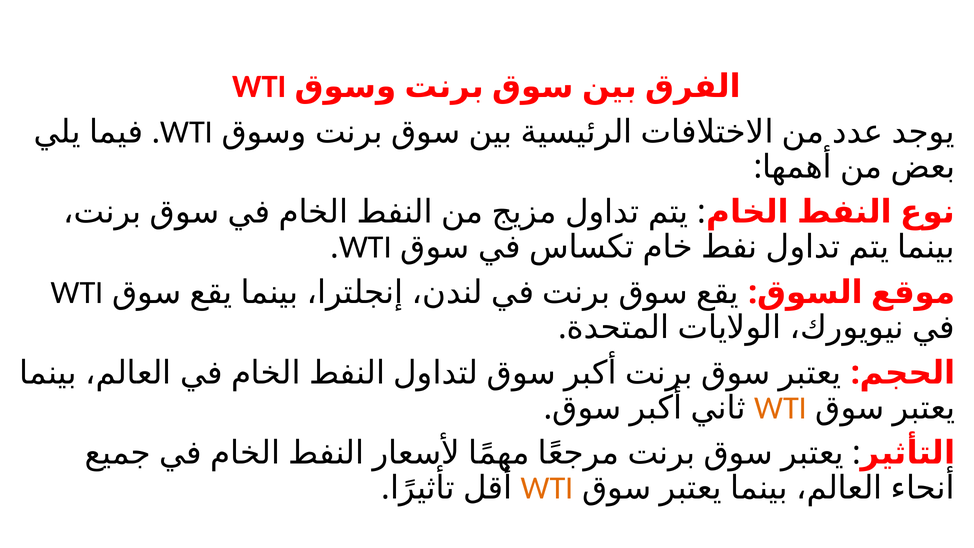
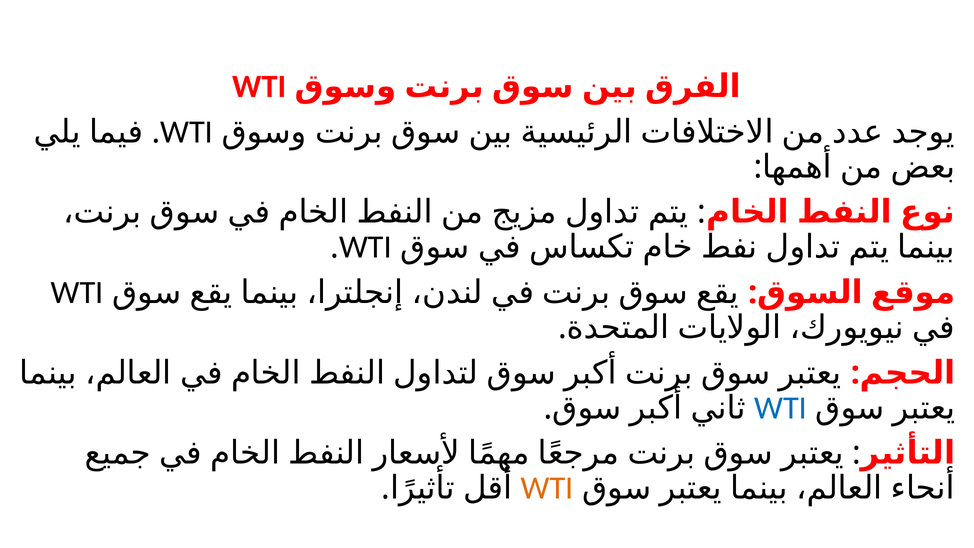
WTI at (781, 408) colour: orange -> blue
